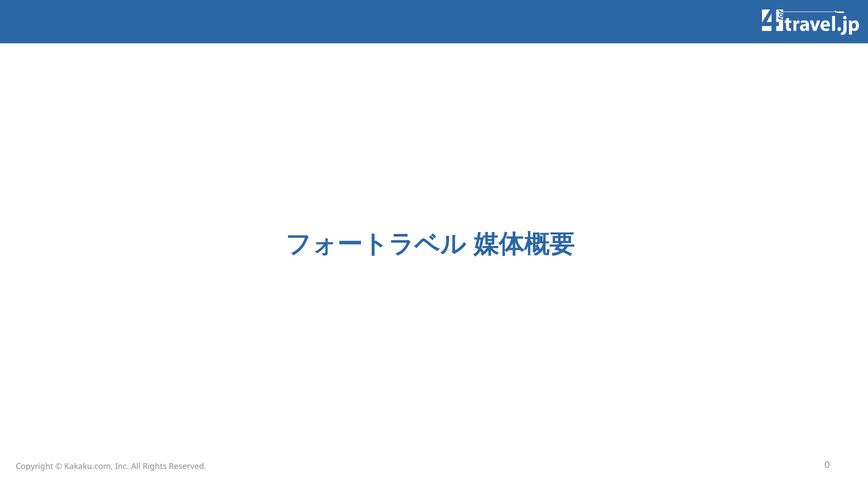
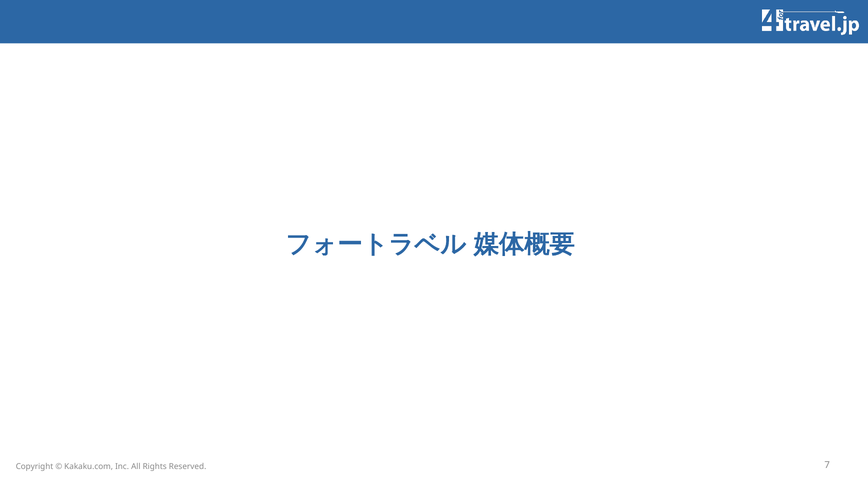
0: 0 -> 7
